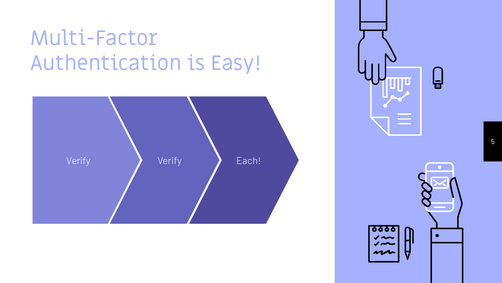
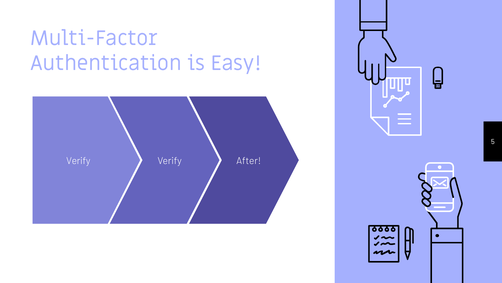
Each: Each -> After
